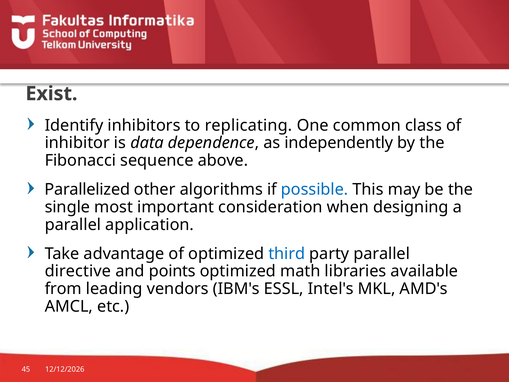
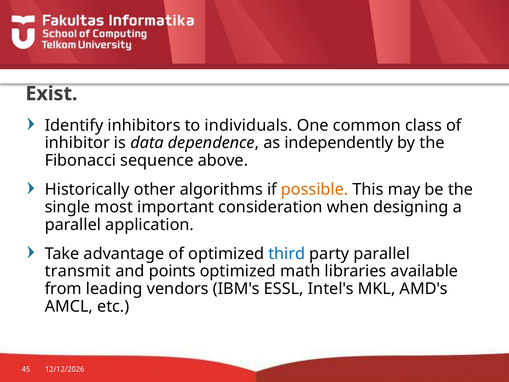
replicating: replicating -> individuals
Parallelized: Parallelized -> Historically
possible colour: blue -> orange
directive: directive -> transmit
